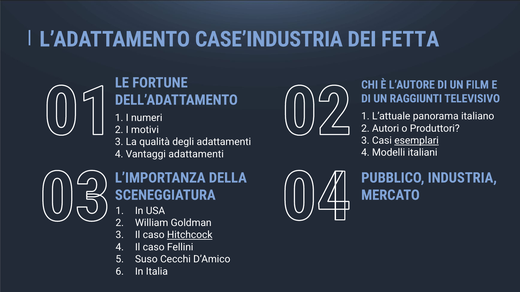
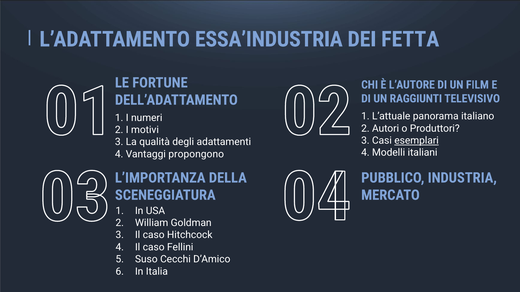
CASE’INDUSTRIA: CASE’INDUSTRIA -> ESSA’INDUSTRIA
Vantaggi adattamenti: adattamenti -> propongono
Hitchcock underline: present -> none
